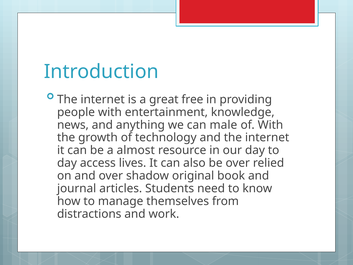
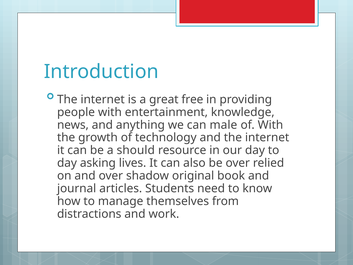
almost: almost -> should
access: access -> asking
